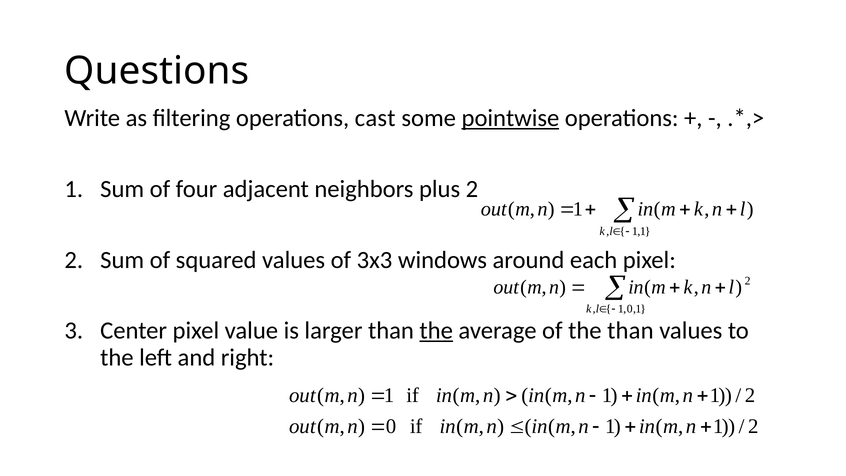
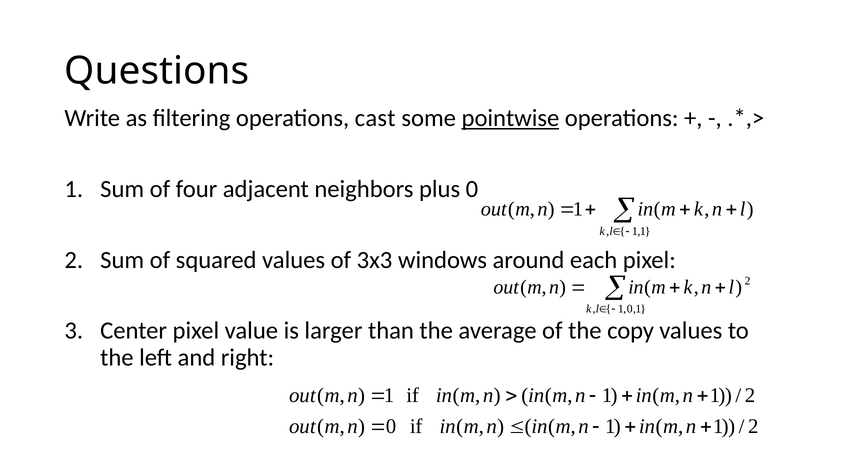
plus 2: 2 -> 0
the at (436, 331) underline: present -> none
the than: than -> copy
